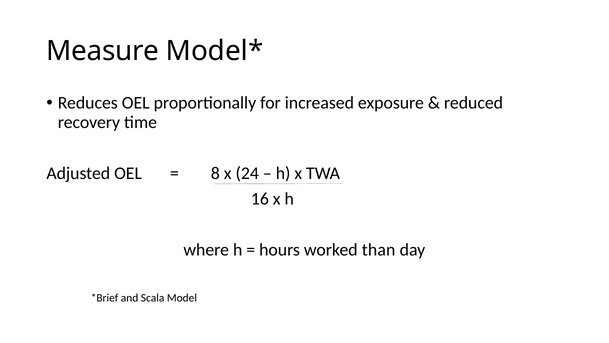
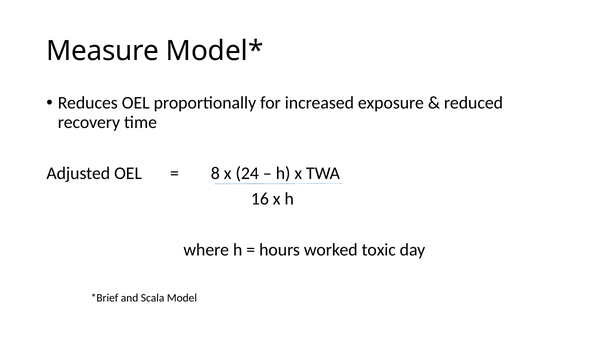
than: than -> toxic
